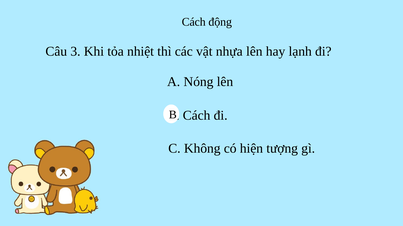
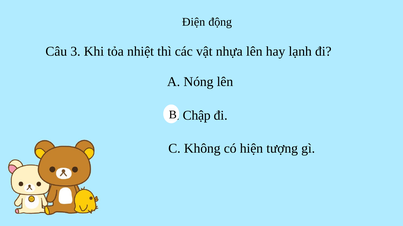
Cách at (194, 22): Cách -> Điện
Cách at (197, 116): Cách -> Chập
